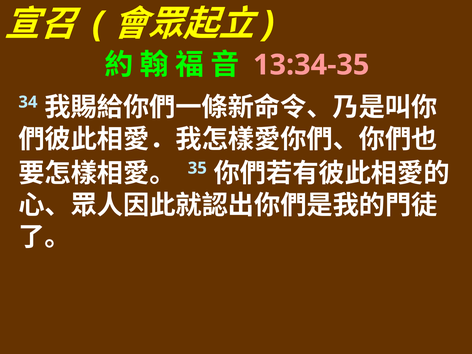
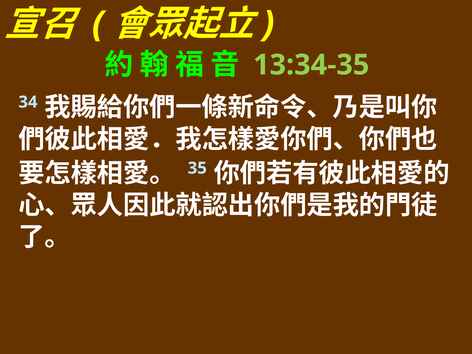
13:34-35 colour: pink -> light green
